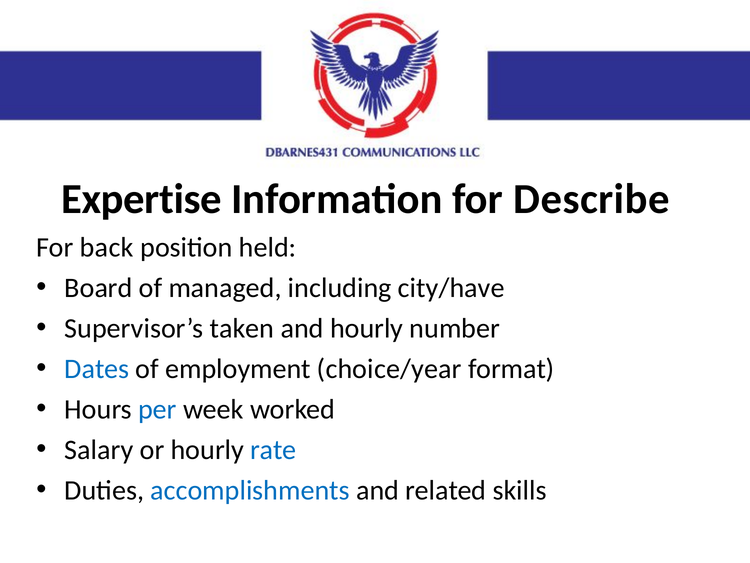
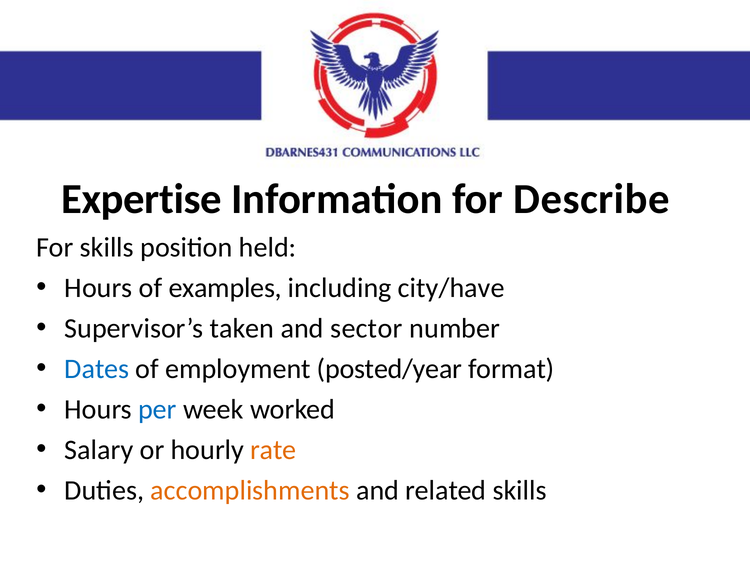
For back: back -> skills
Board at (98, 288): Board -> Hours
managed: managed -> examples
and hourly: hourly -> sector
choice/year: choice/year -> posted/year
rate colour: blue -> orange
accomplishments colour: blue -> orange
